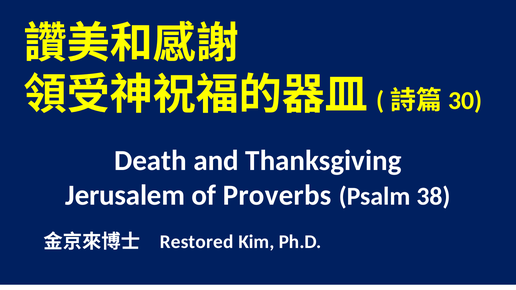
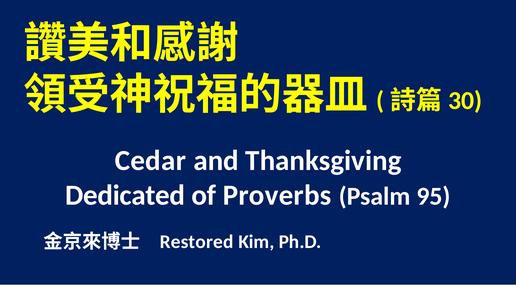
Death: Death -> Cedar
Jerusalem: Jerusalem -> Dedicated
38: 38 -> 95
